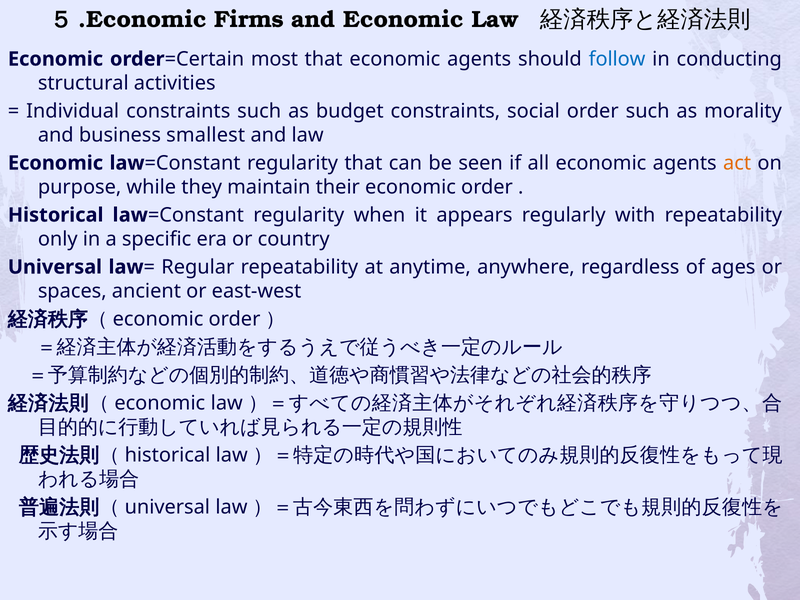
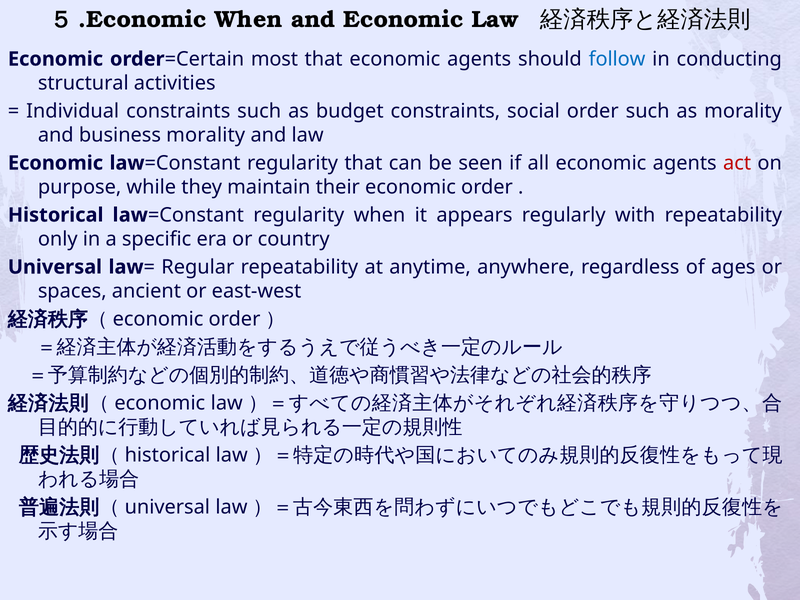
５.Economic Firms: Firms -> When
business smallest: smallest -> morality
act colour: orange -> red
